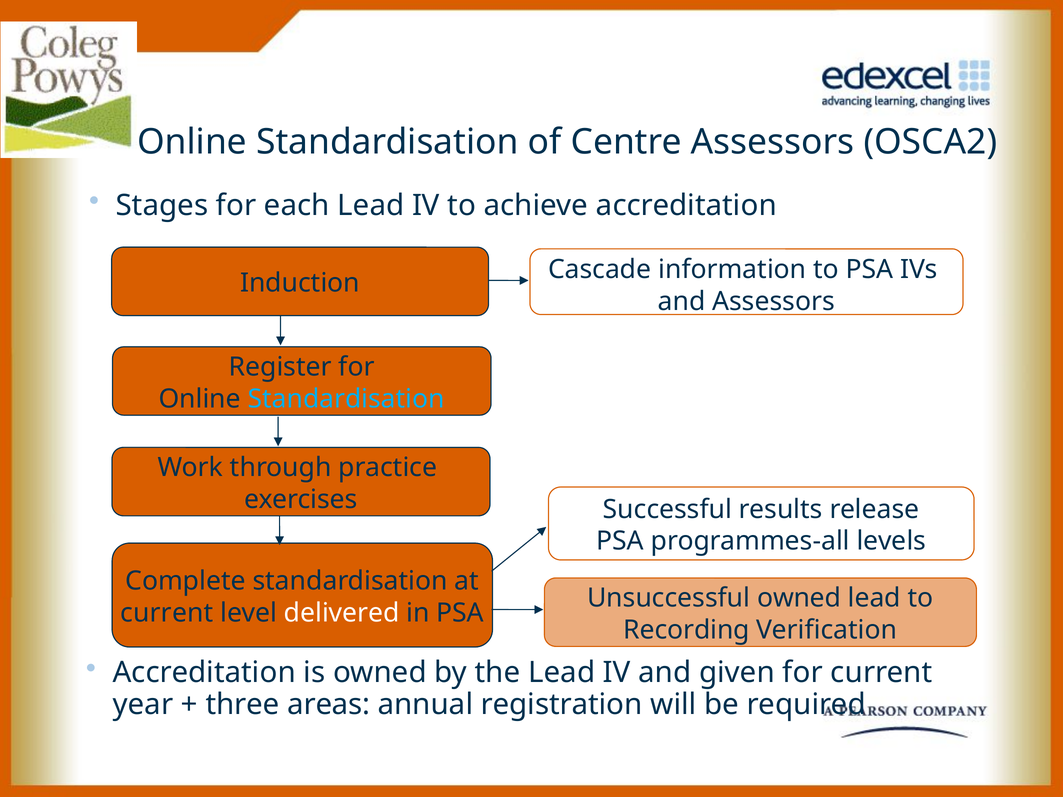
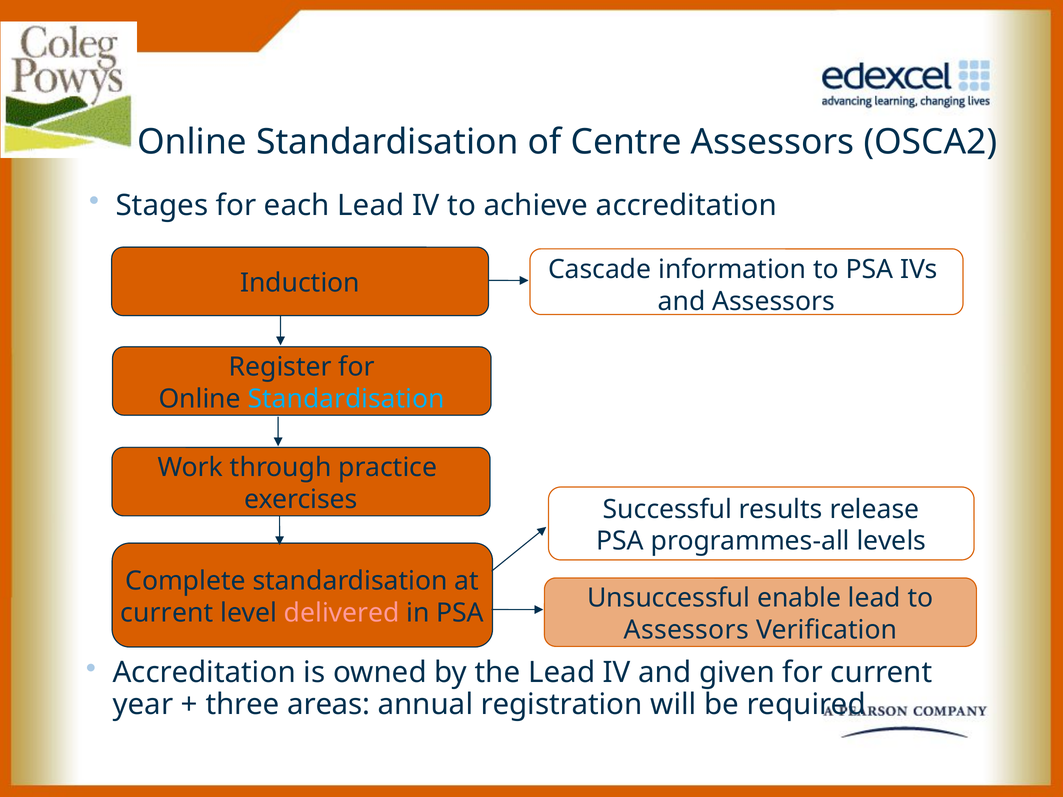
Unsuccessful owned: owned -> enable
delivered colour: white -> pink
Recording at (687, 630): Recording -> Assessors
